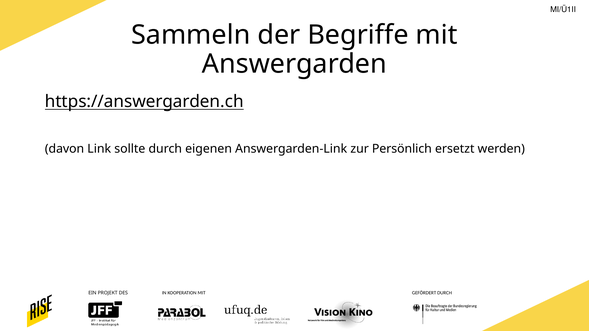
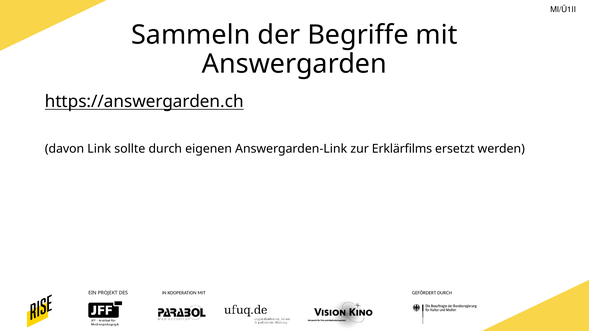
Persönlich: Persönlich -> Erklärfilms
